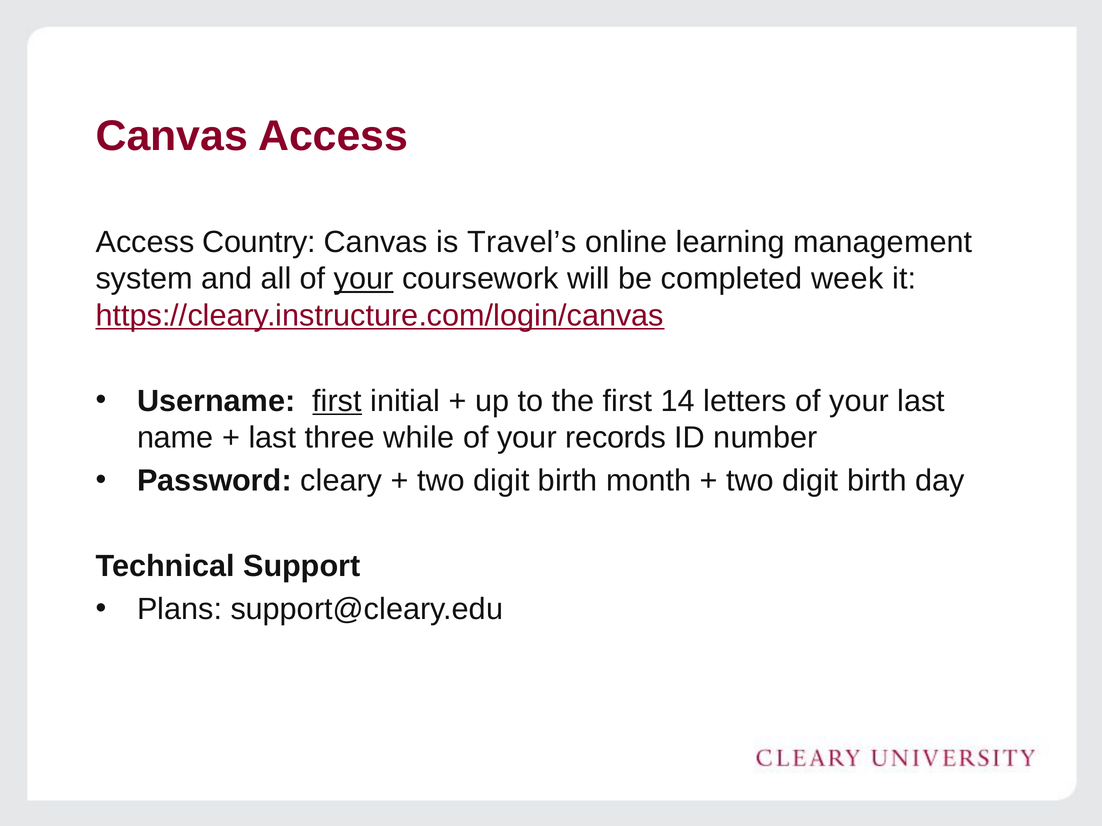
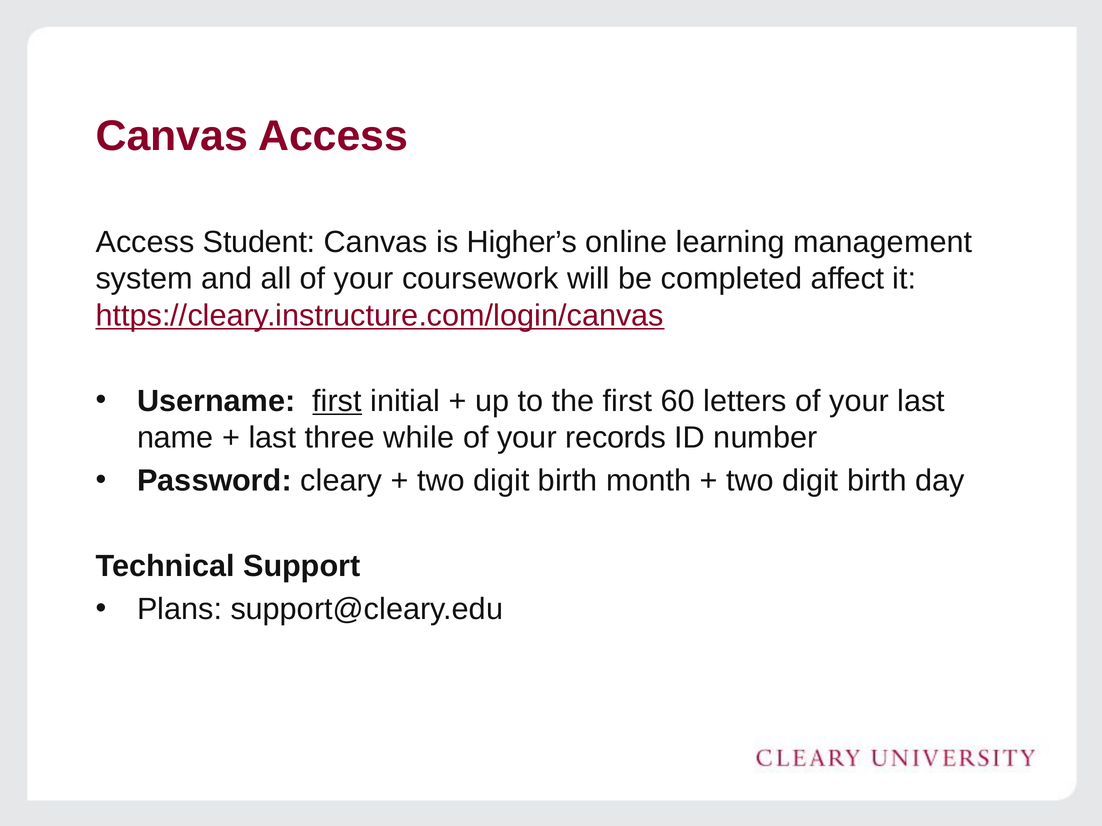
Country: Country -> Student
Travel’s: Travel’s -> Higher’s
your at (364, 279) underline: present -> none
week: week -> affect
14: 14 -> 60
